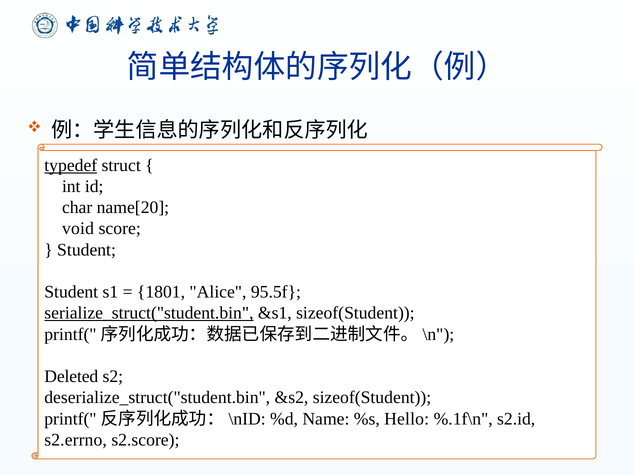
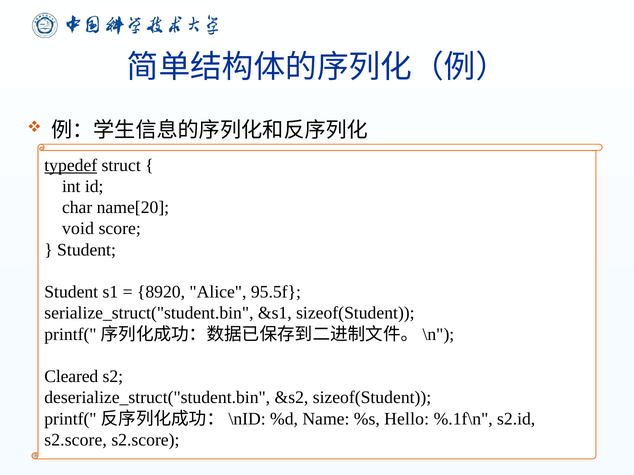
1801: 1801 -> 8920
serialize_struct("student.bin underline: present -> none
Deleted: Deleted -> Cleared
s2.errno at (76, 440): s2.errno -> s2.score
